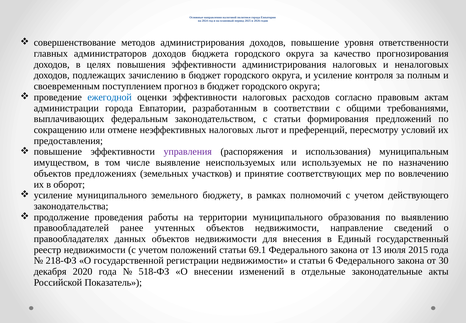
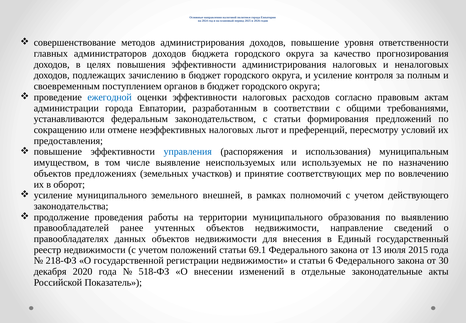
прогноз: прогноз -> органов
выплачивающих: выплачивающих -> устанавливаются
управления colour: purple -> blue
бюджету: бюджету -> внешней
